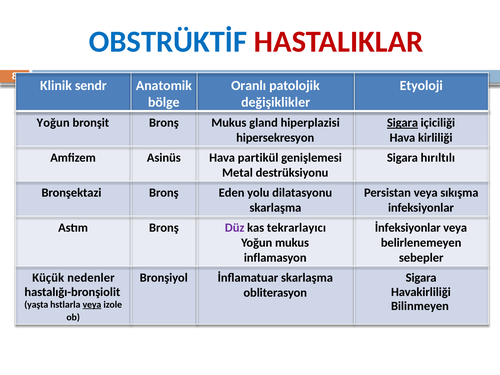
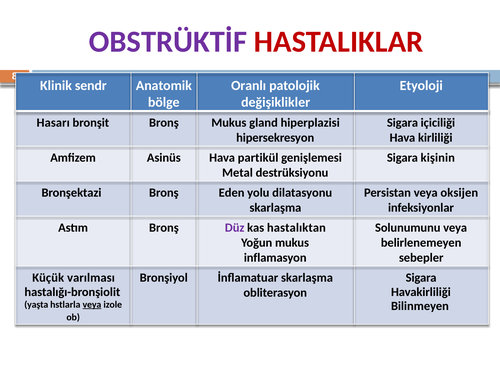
OBSTRÜKTİF colour: blue -> purple
Yoğun at (53, 123): Yoğun -> Hasarı
Sigara at (402, 123) underline: present -> none
hırıltılı: hırıltılı -> kişinin
sıkışma: sıkışma -> oksijen
tekrarlayıcı: tekrarlayıcı -> hastalıktan
İnfeksiyonlar: İnfeksiyonlar -> Solunumunu
nedenler: nedenler -> varılması
